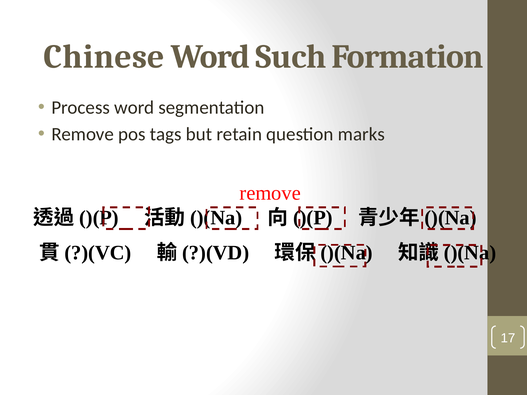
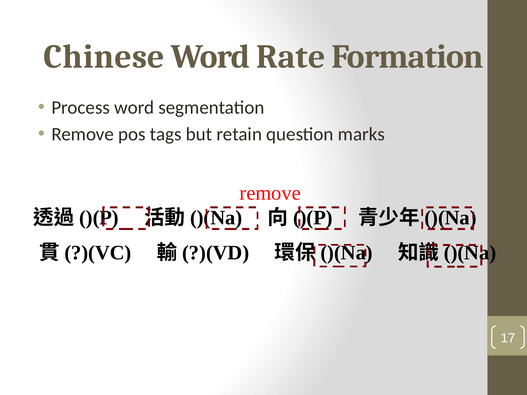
Such: Such -> Rate
